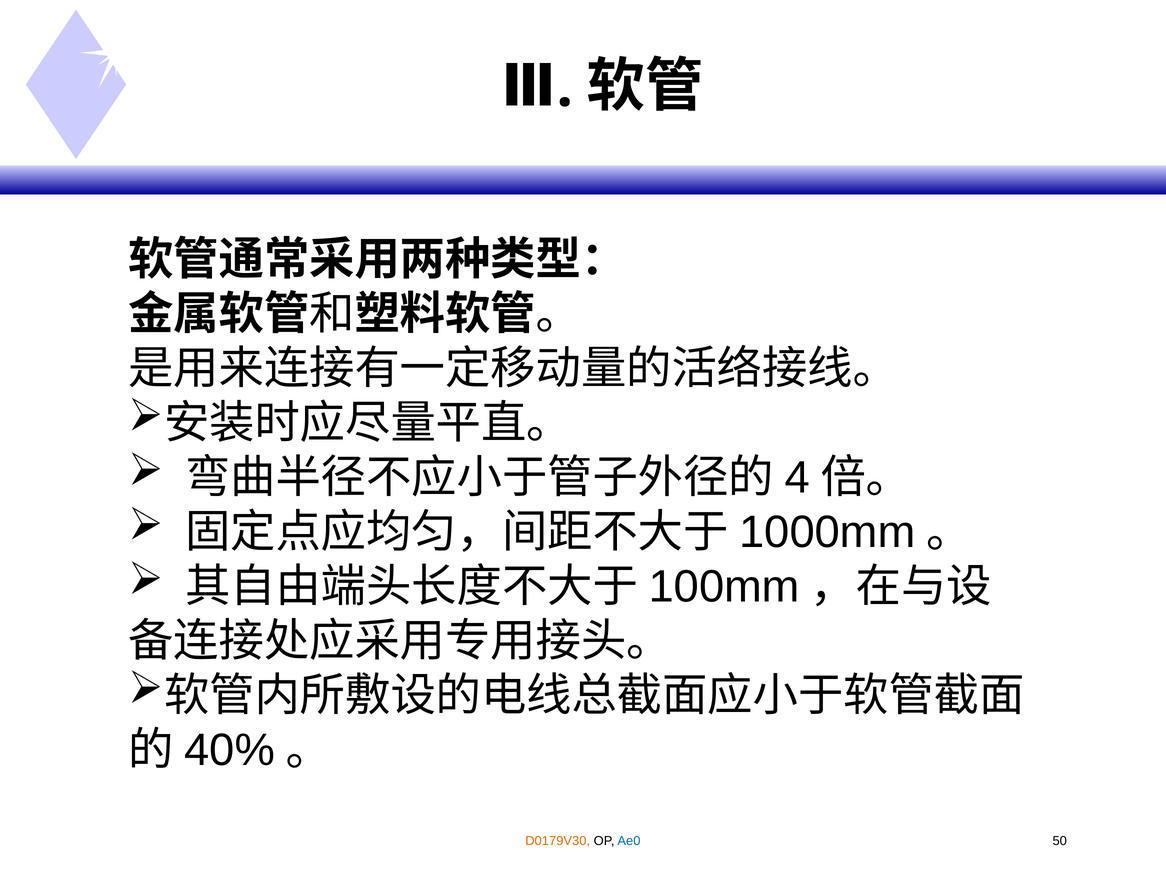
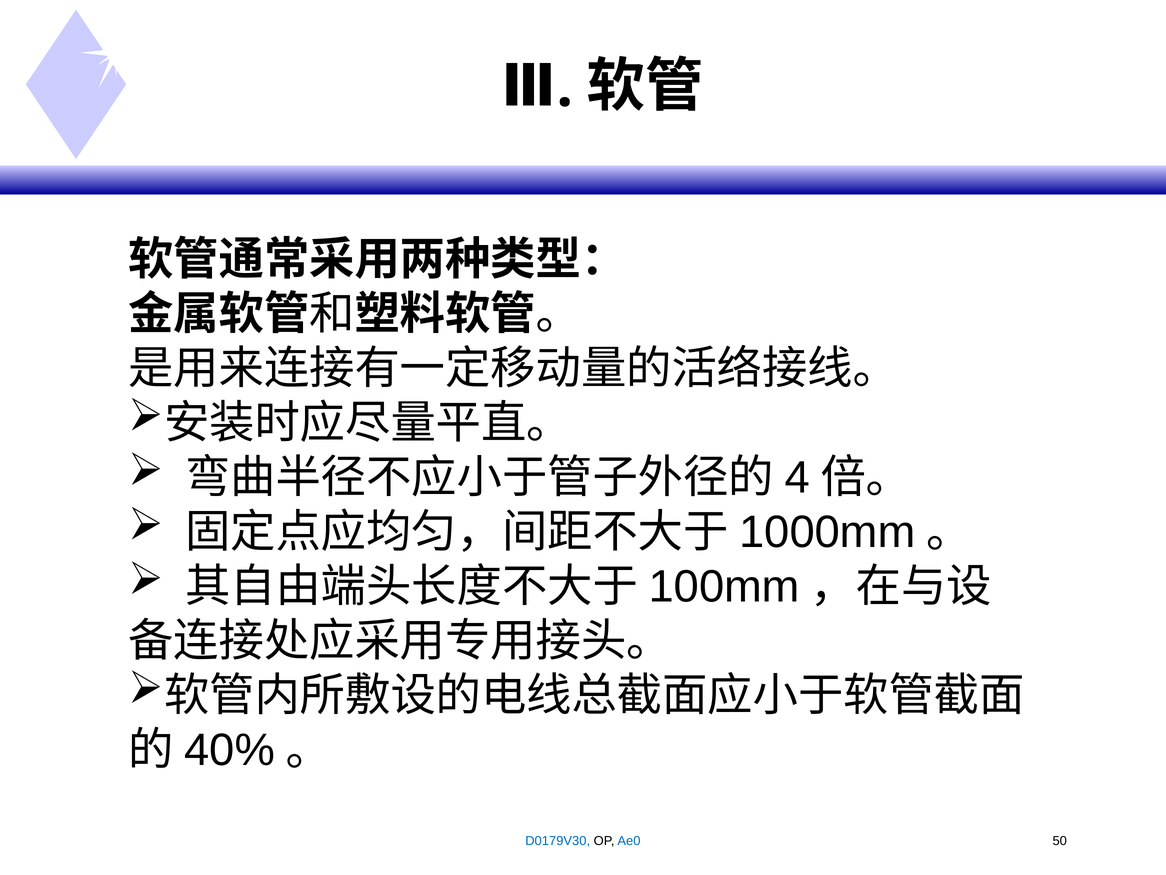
D0179V30 colour: orange -> blue
